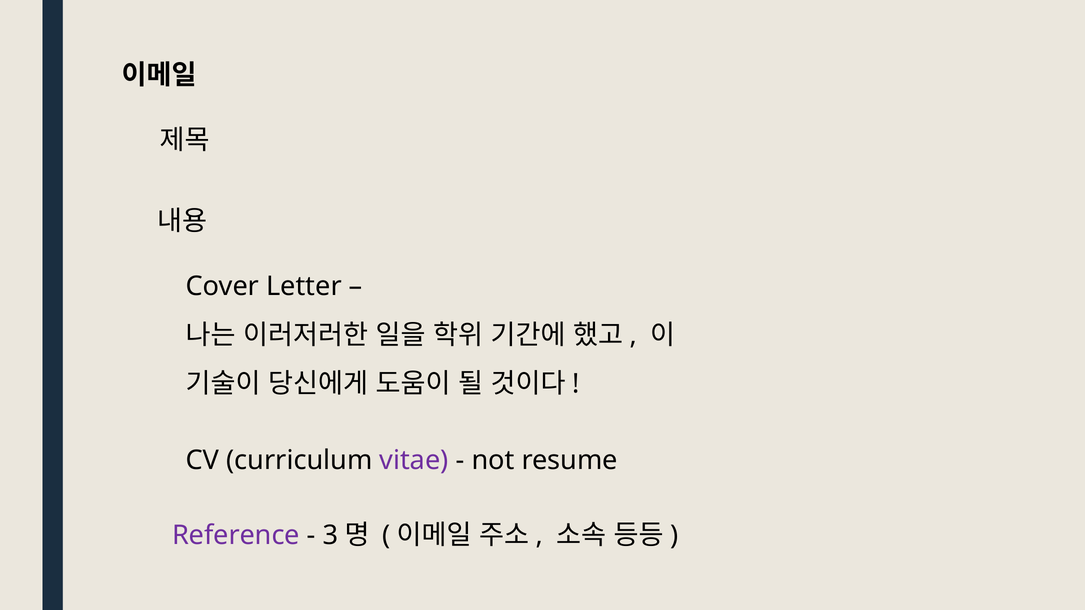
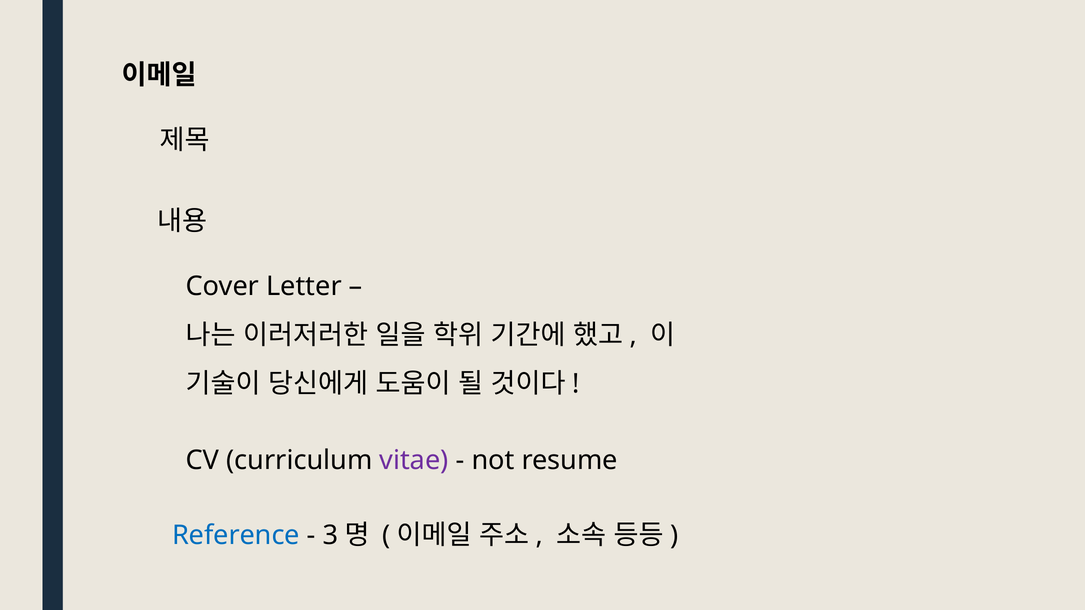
Reference colour: purple -> blue
